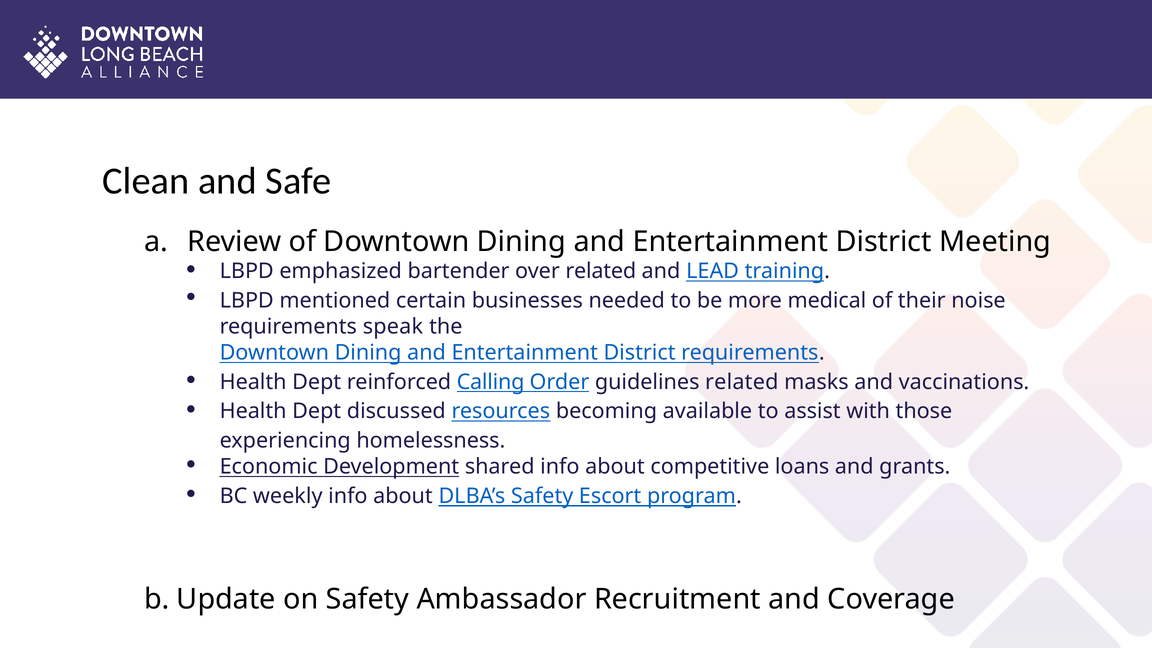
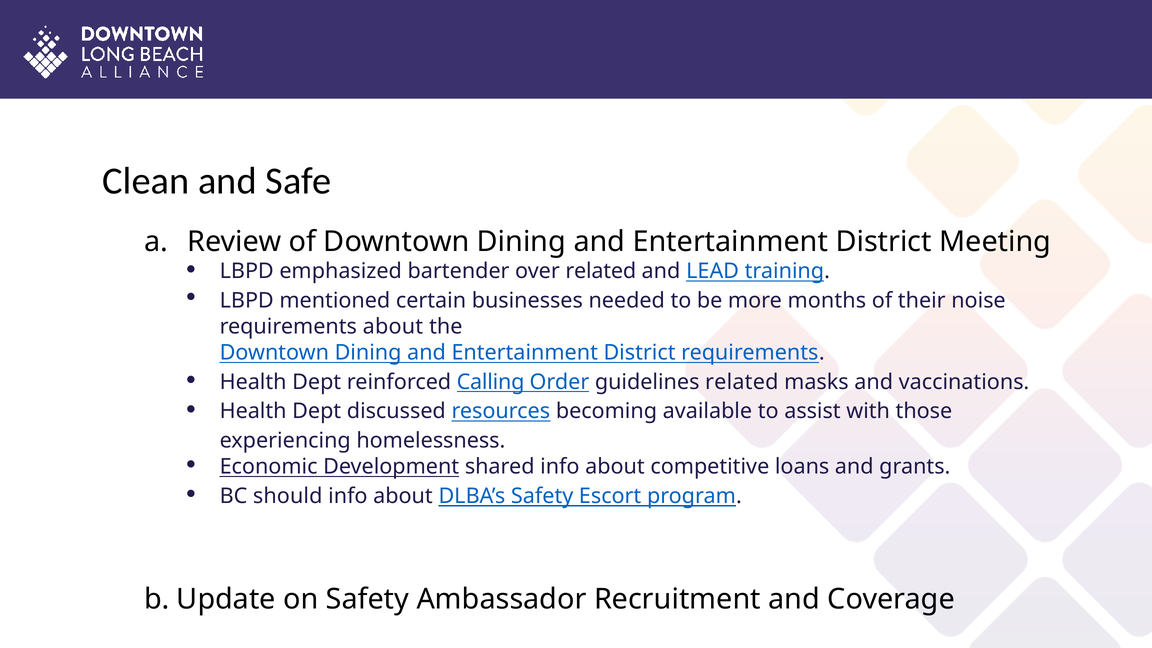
medical: medical -> months
requirements speak: speak -> about
weekly: weekly -> should
